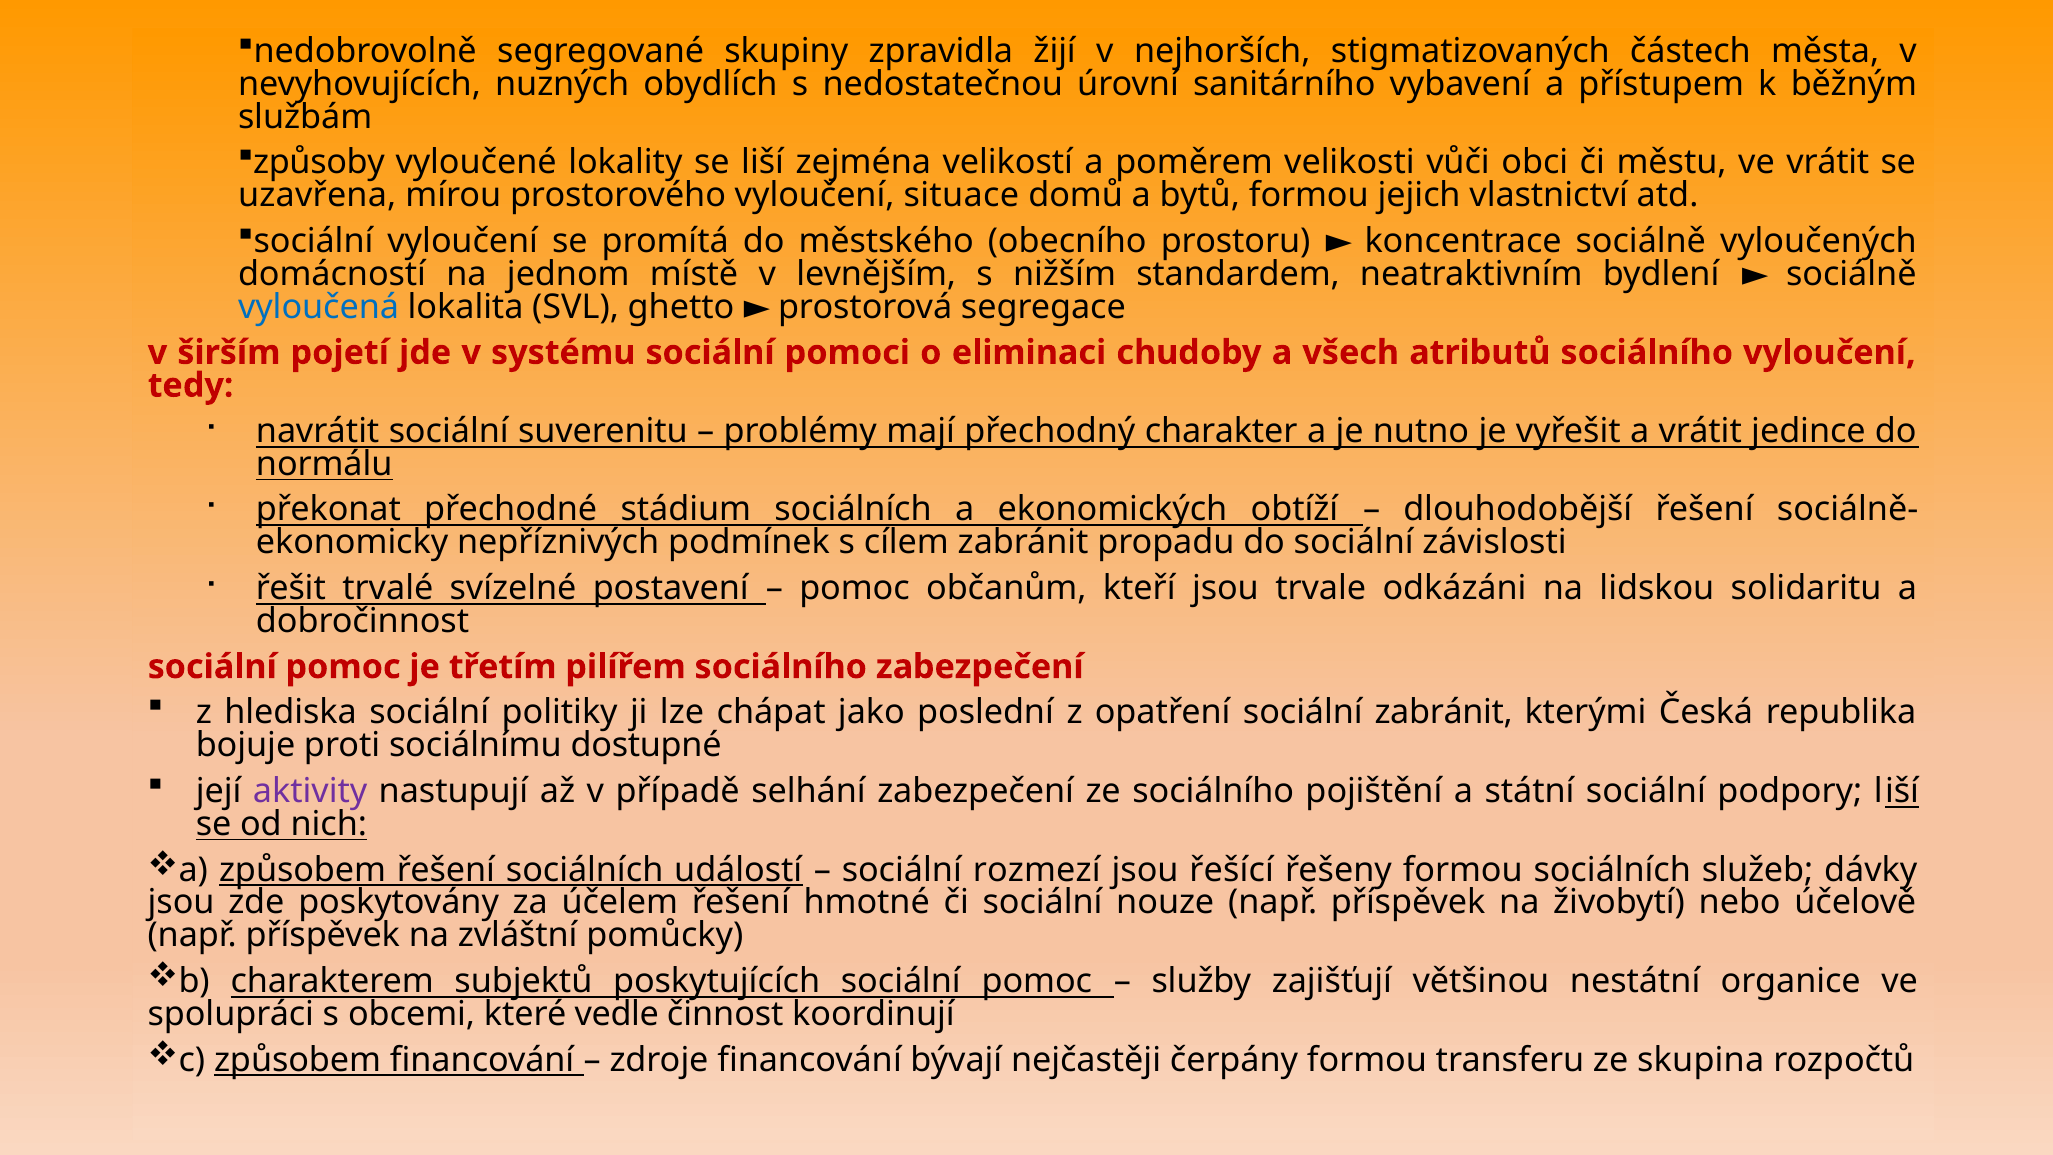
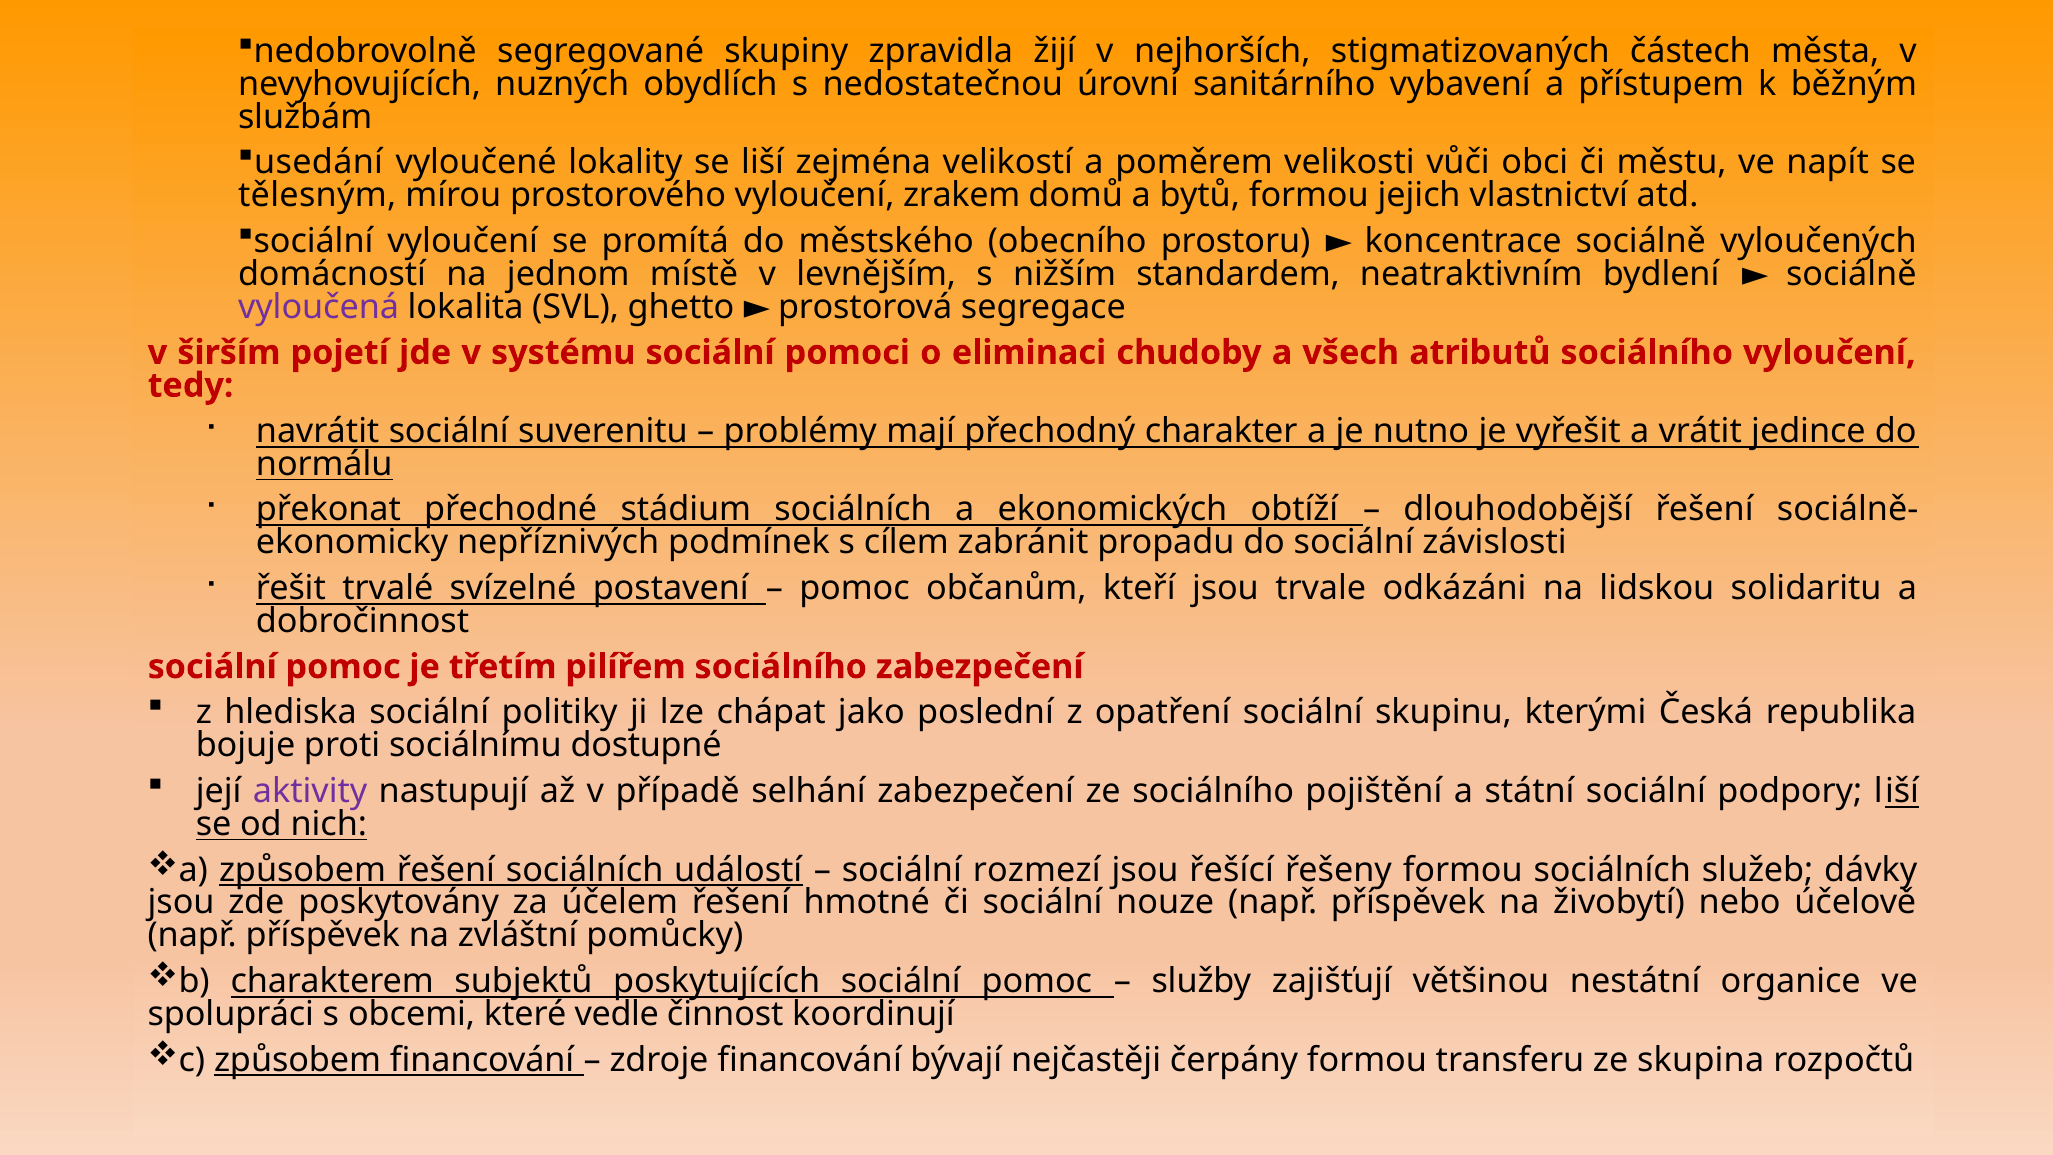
způsoby: způsoby -> usedání
ve vrátit: vrátit -> napít
uzavřena: uzavřena -> tělesným
situace: situace -> zrakem
vyloučená colour: blue -> purple
sociální zabránit: zabránit -> skupinu
